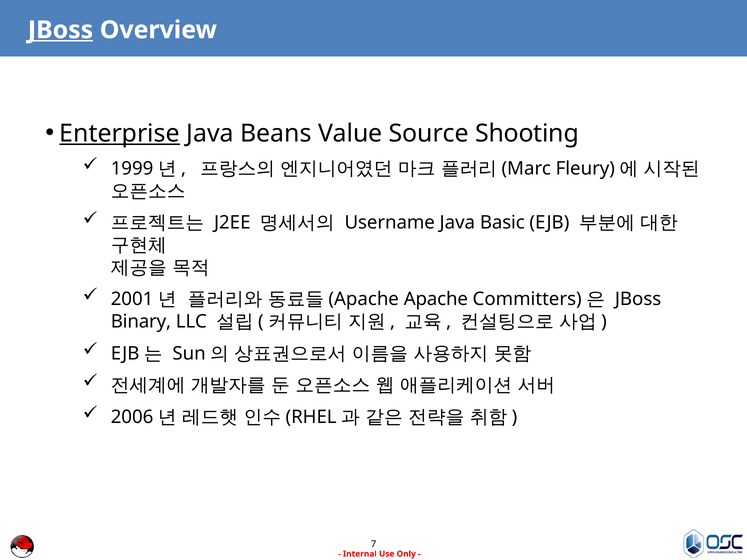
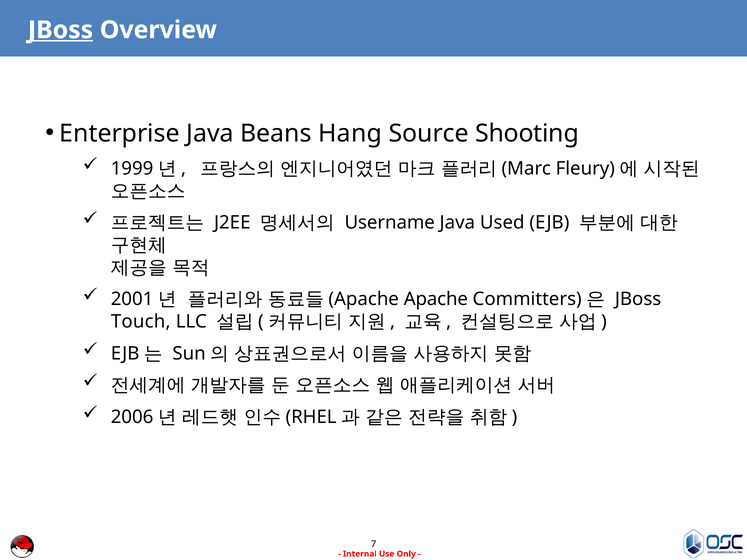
Enterprise underline: present -> none
Value: Value -> Hang
Basic: Basic -> Used
Binary: Binary -> Touch
